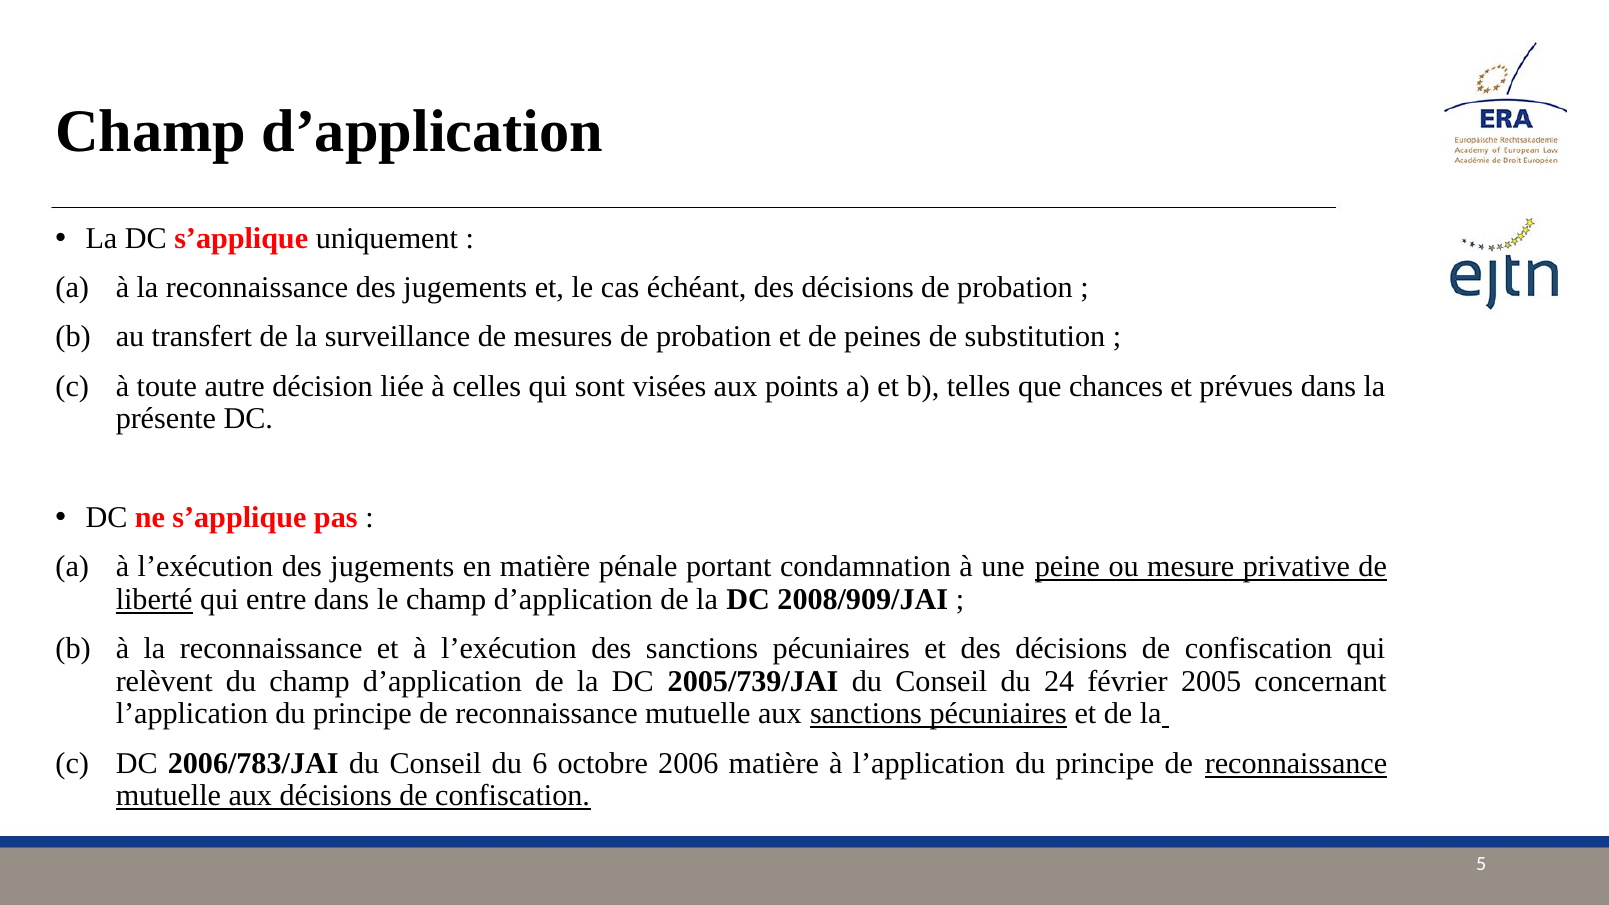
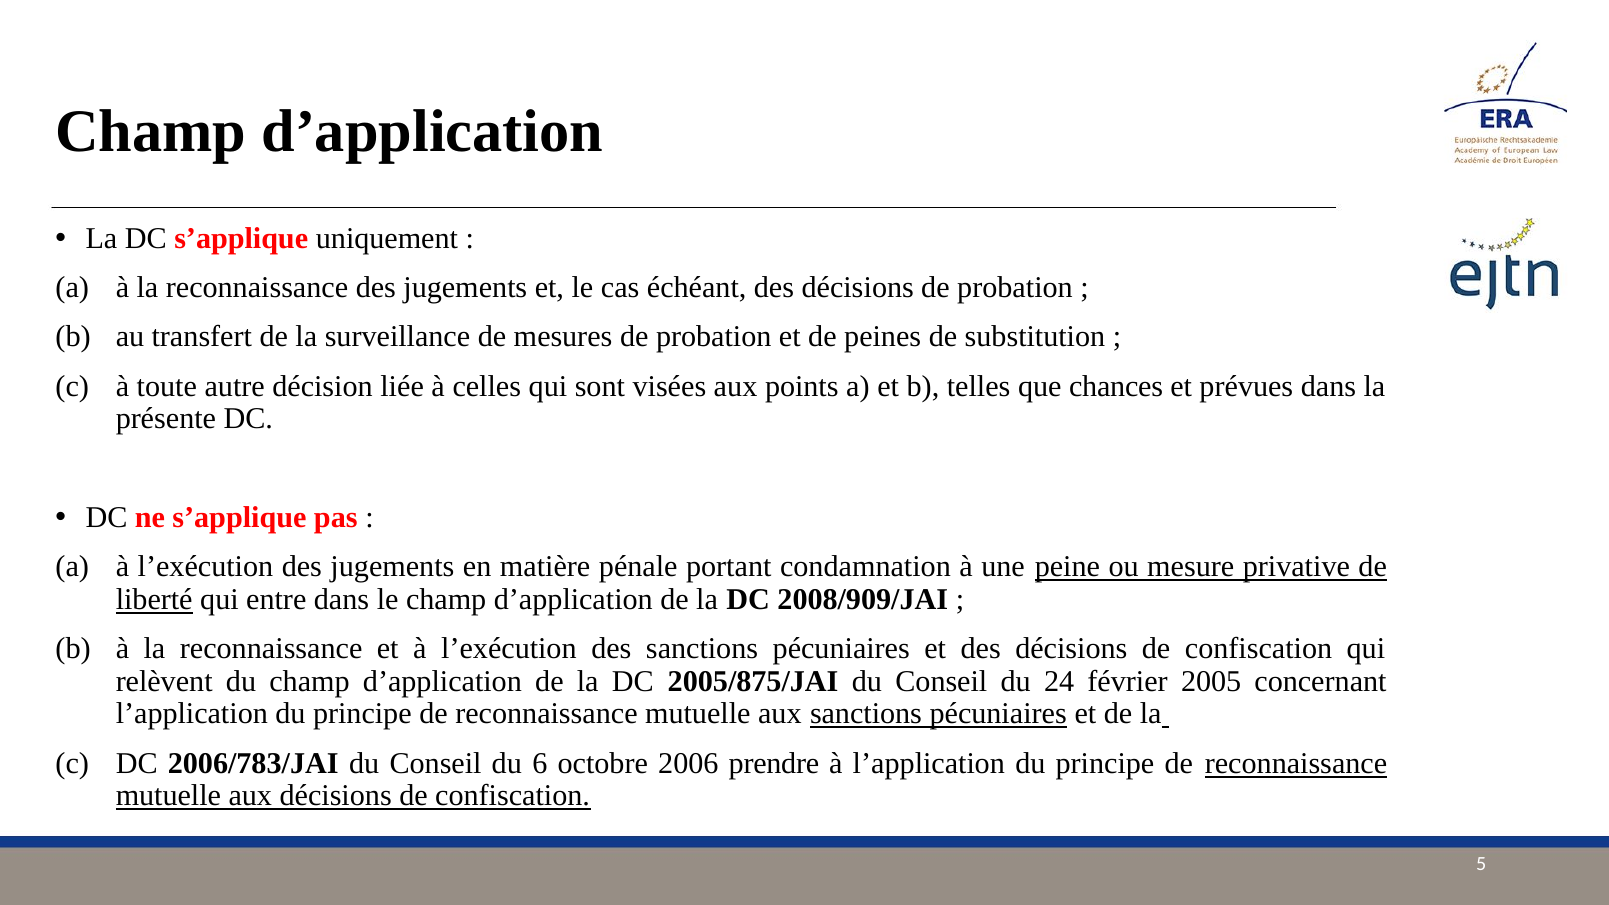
2005/739/JAI: 2005/739/JAI -> 2005/875/JAI
2006 matière: matière -> prendre
